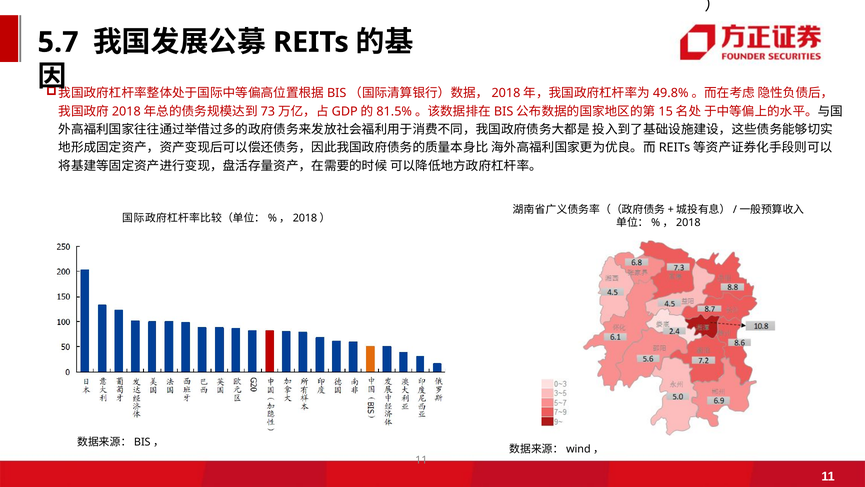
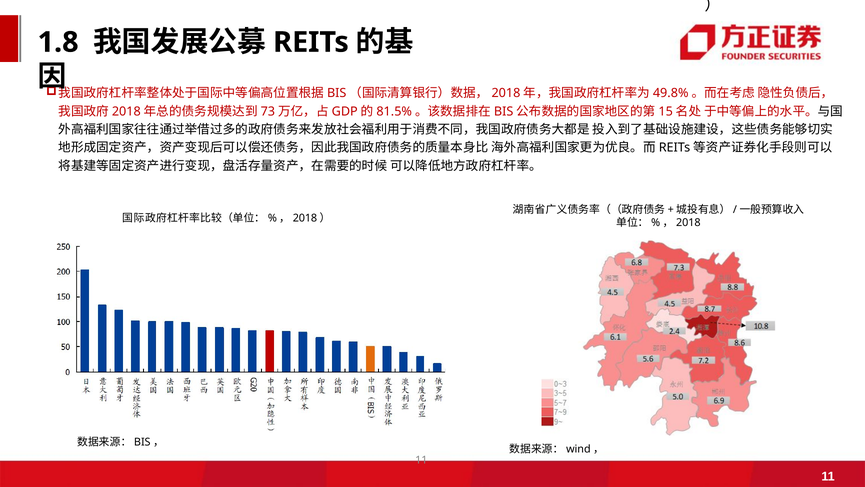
5.7: 5.7 -> 1.8
